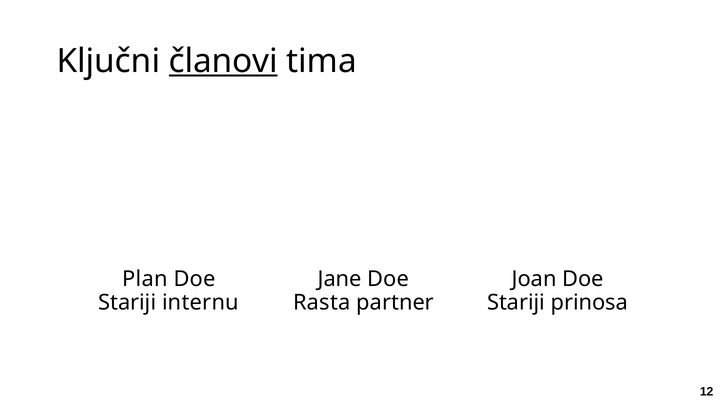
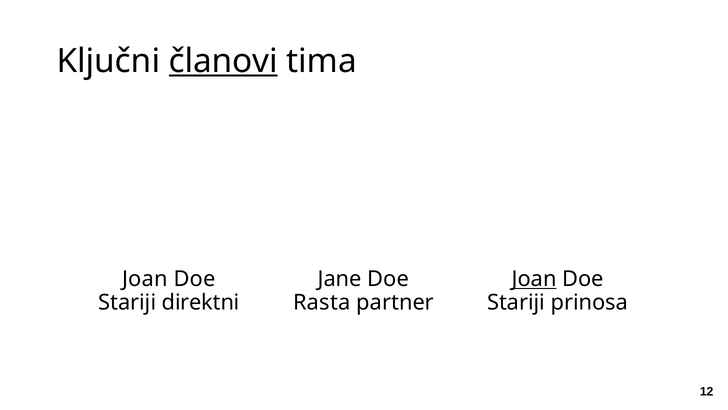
Plan at (145, 279): Plan -> Joan
Joan at (534, 279) underline: none -> present
internu: internu -> direktni
